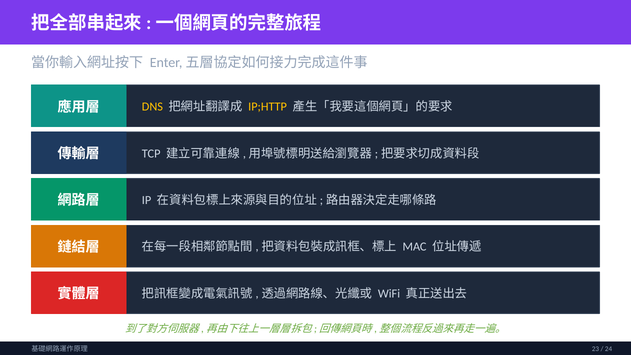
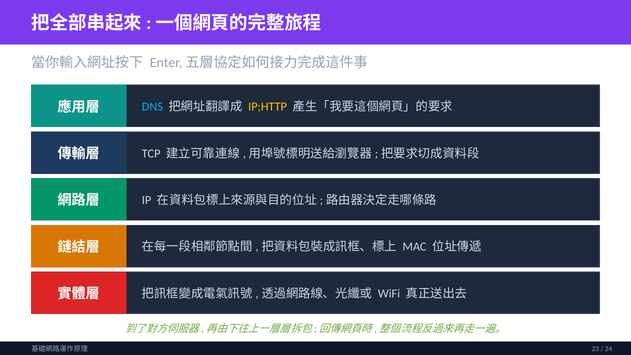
DNS colour: yellow -> light blue
